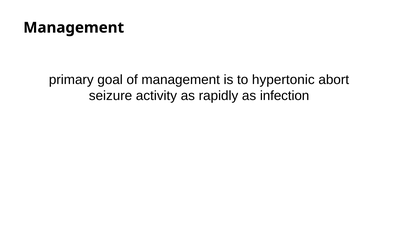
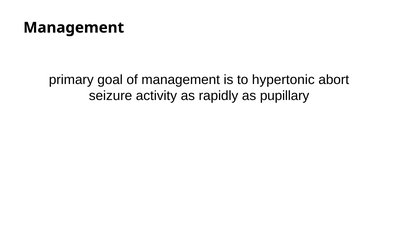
infection: infection -> pupillary
